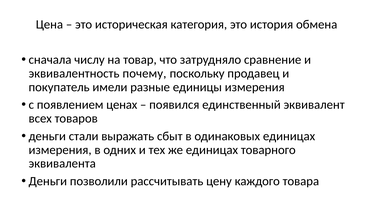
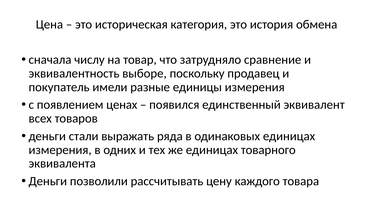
почему: почему -> выборе
сбыт: сбыт -> ряда
